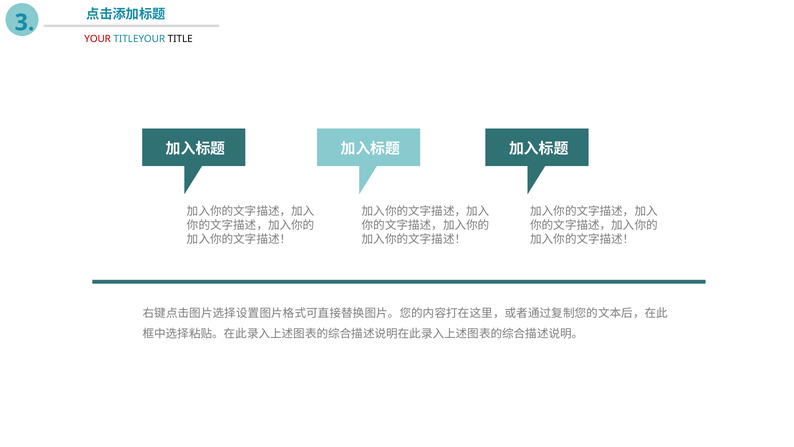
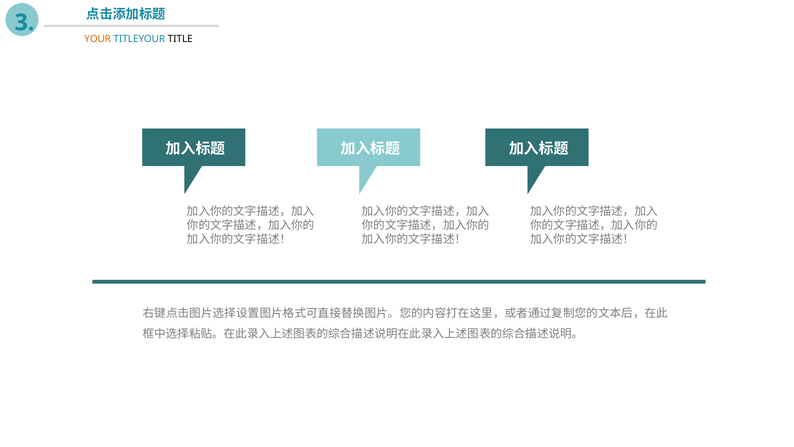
YOUR colour: red -> orange
